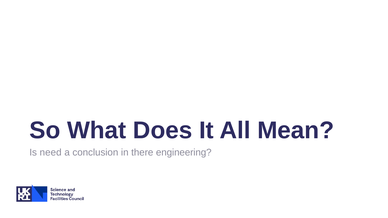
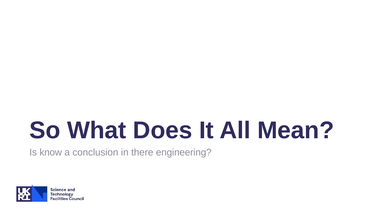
need: need -> know
